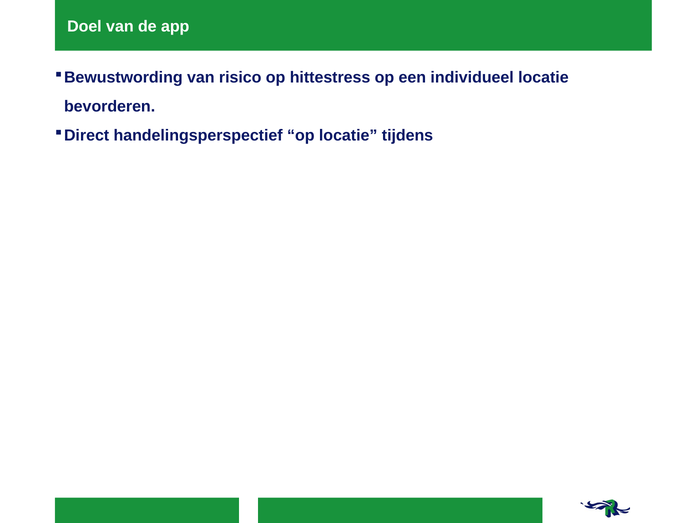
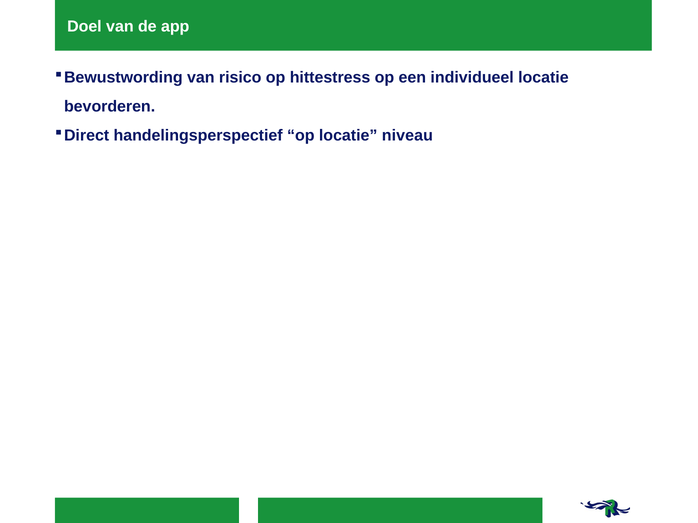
tijdens: tijdens -> niveau
